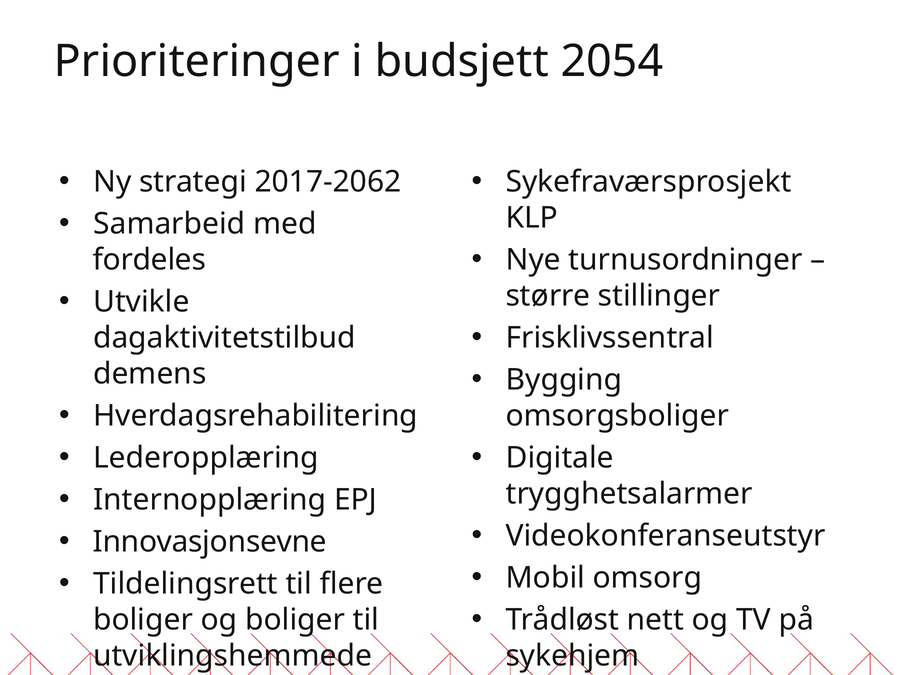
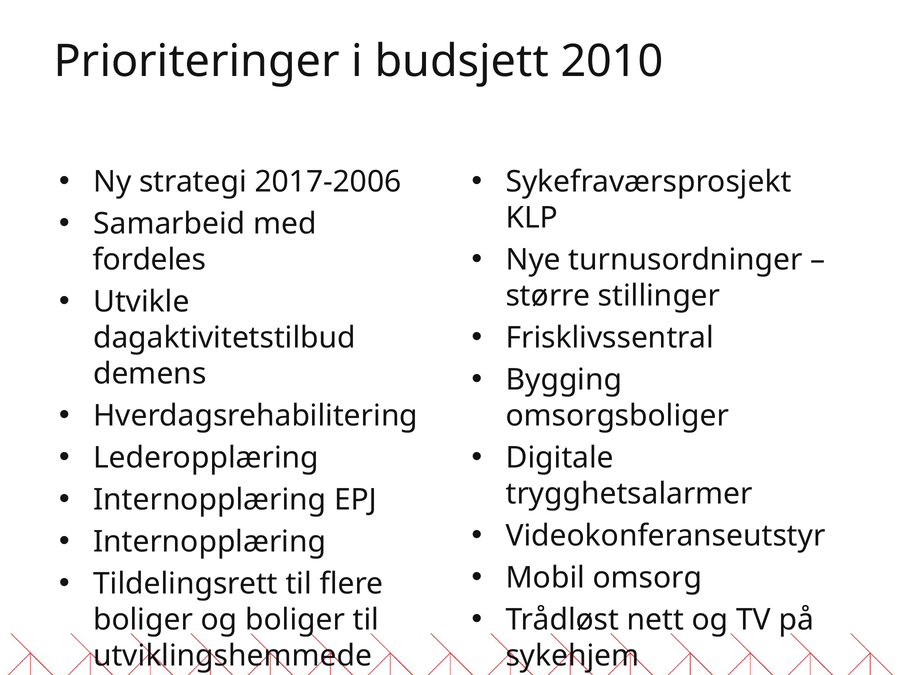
2054: 2054 -> 2010
2017-2062: 2017-2062 -> 2017-2006
Innovasjonsevne at (210, 542): Innovasjonsevne -> Internopplæring
